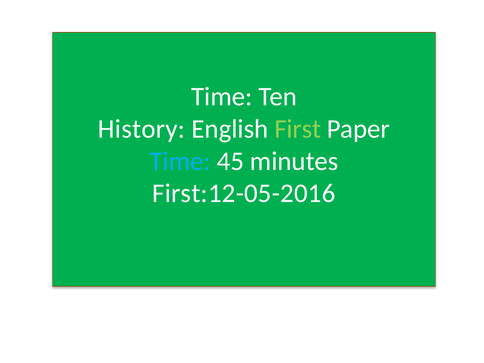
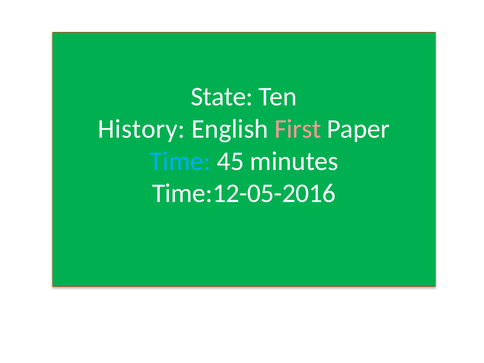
Time at (222, 97): Time -> State
First colour: light green -> pink
First:12-05-2016: First:12-05-2016 -> Time:12-05-2016
